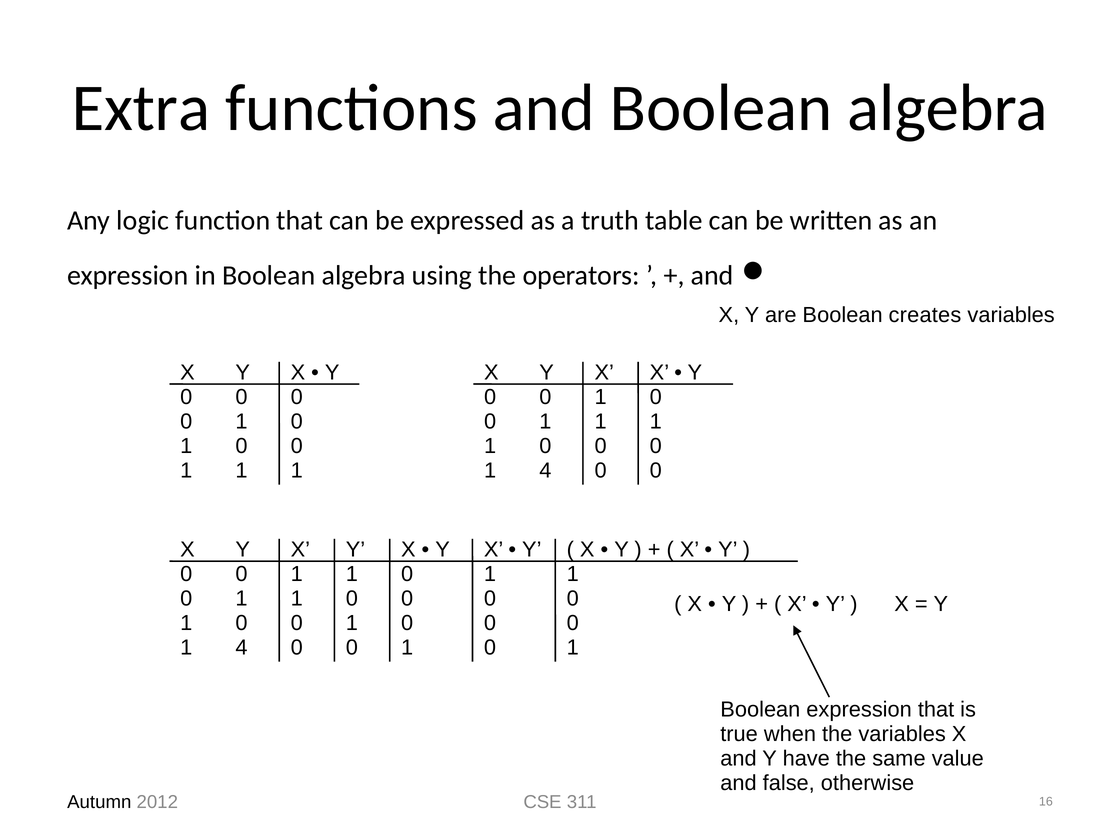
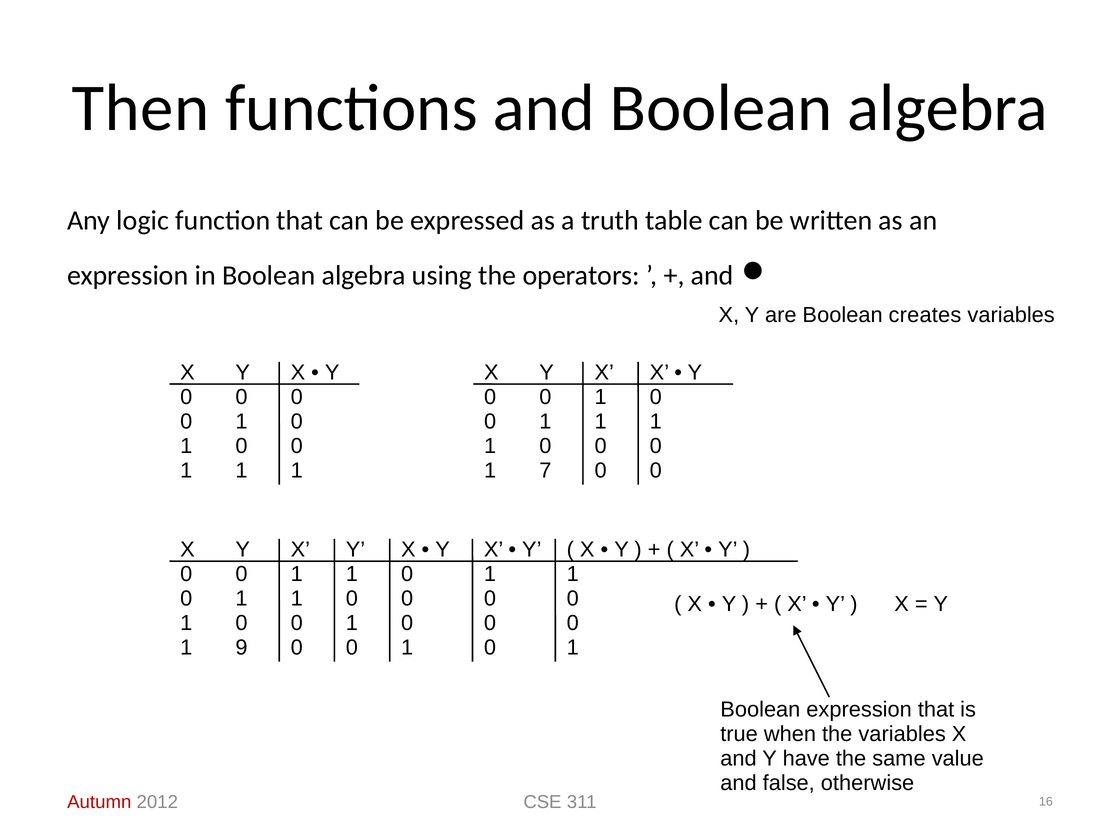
Extra: Extra -> Then
4 at (545, 471): 4 -> 7
4 at (241, 648): 4 -> 9
Autumn colour: black -> red
